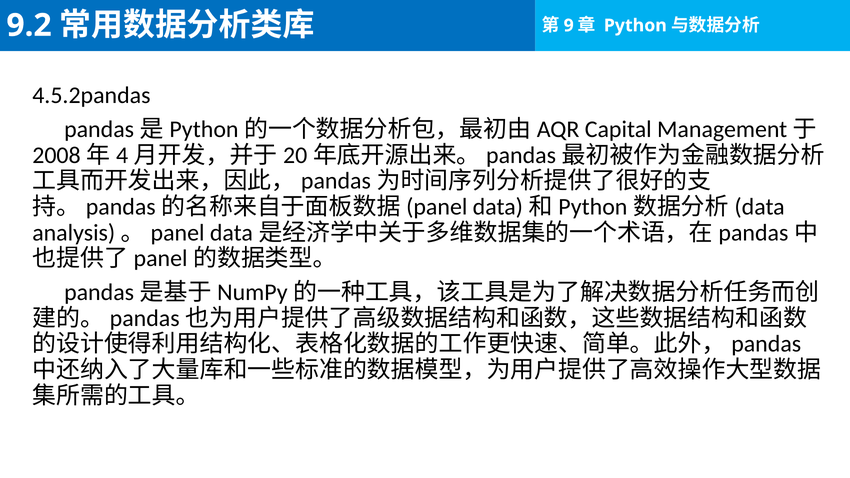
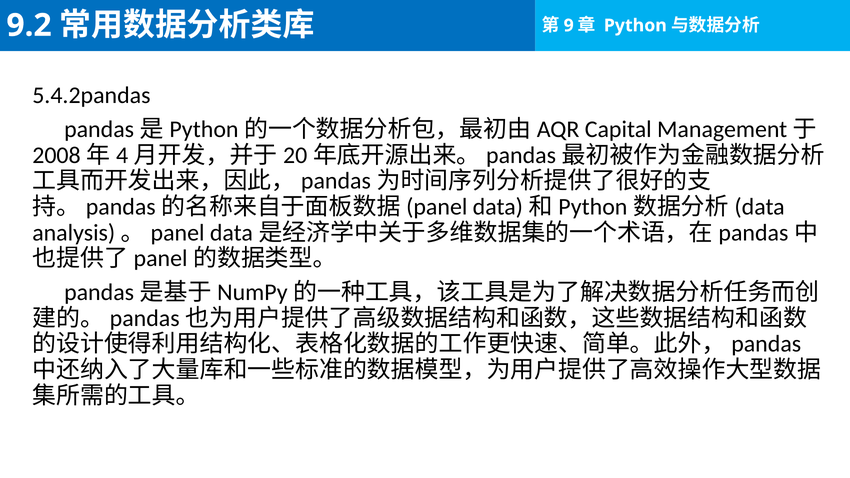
4.5.2pandas: 4.5.2pandas -> 5.4.2pandas
